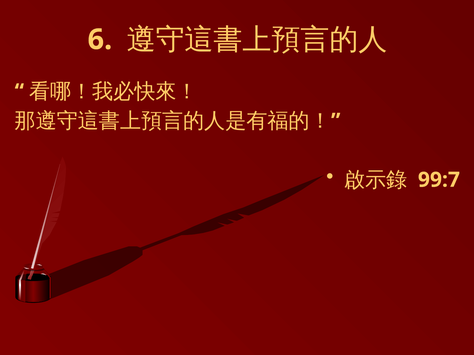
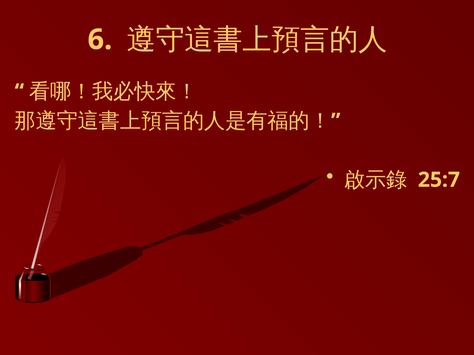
99:7: 99:7 -> 25:7
